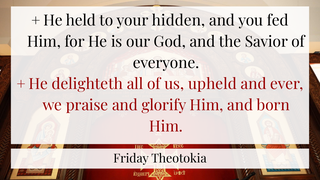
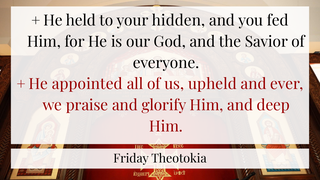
delighteth: delighteth -> appointed
born: born -> deep
